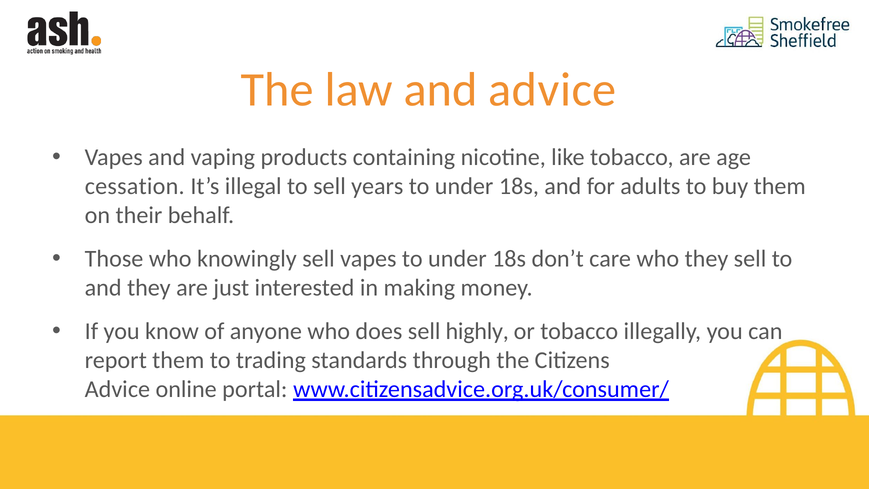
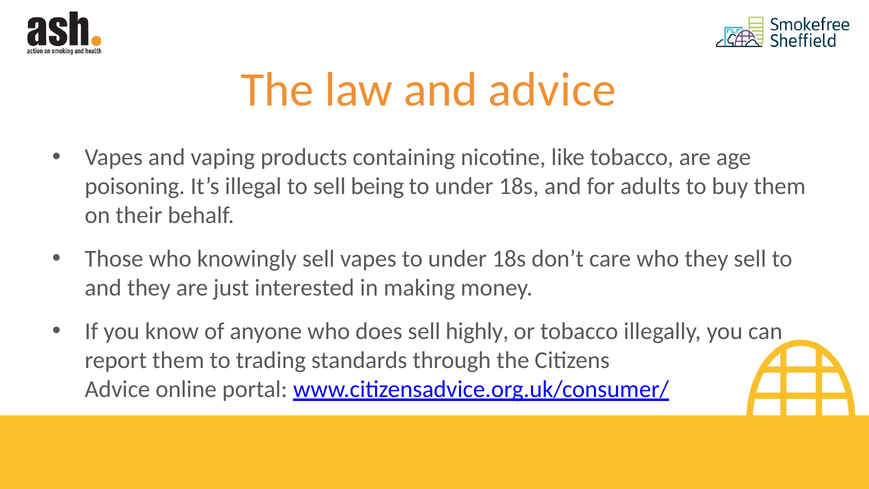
cessation: cessation -> poisoning
years: years -> being
